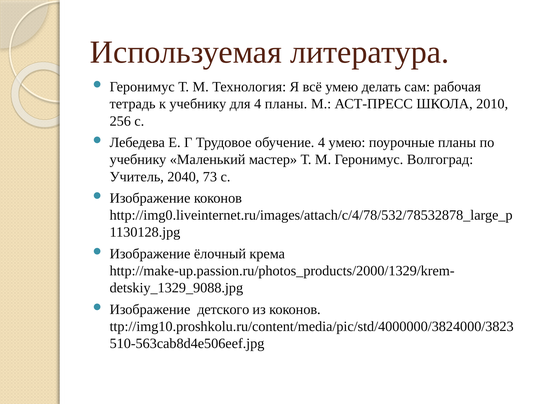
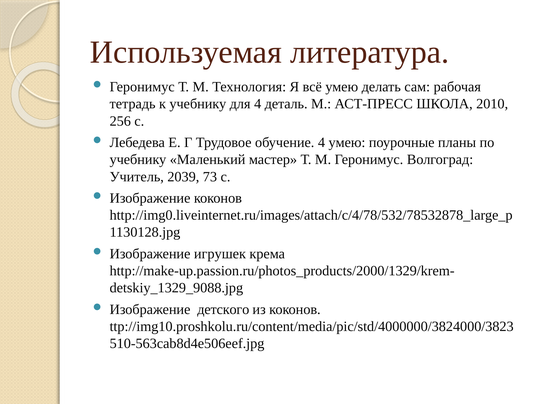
4 планы: планы -> деталь
2040: 2040 -> 2039
ёлочный: ёлочный -> игрушек
